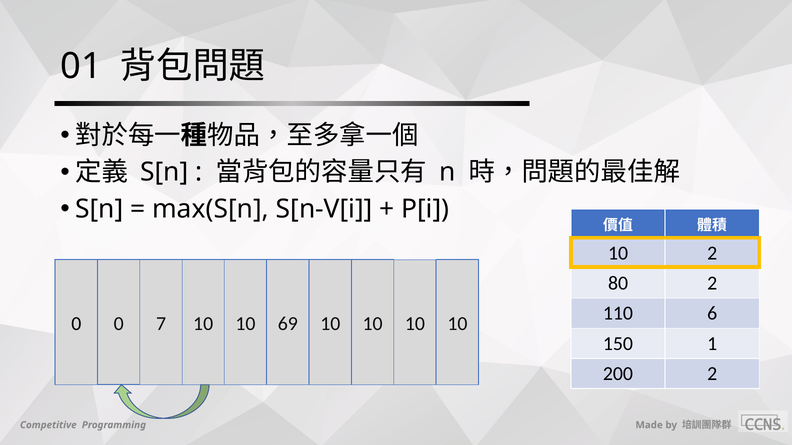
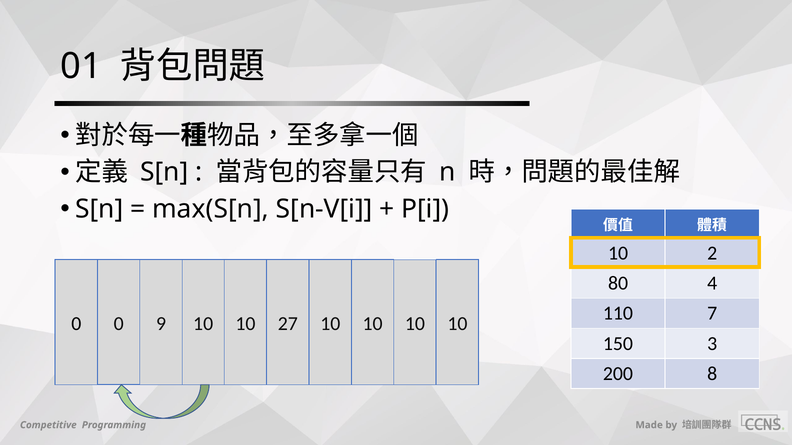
80 2: 2 -> 4
6: 6 -> 7
7: 7 -> 9
69: 69 -> 27
1: 1 -> 3
200 2: 2 -> 8
